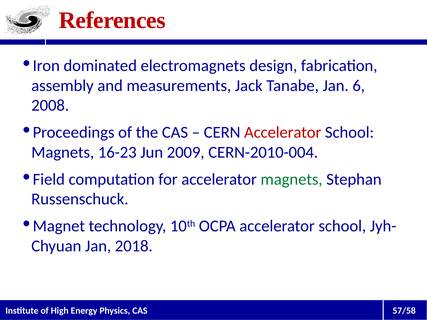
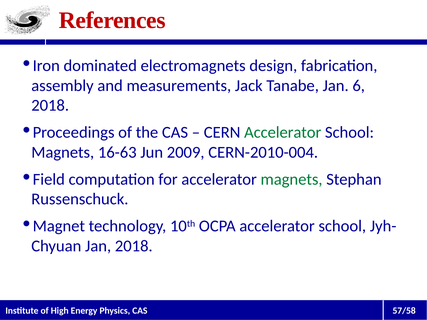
2008 at (50, 106): 2008 -> 2018
Accelerator at (283, 133) colour: red -> green
16-23: 16-23 -> 16-63
